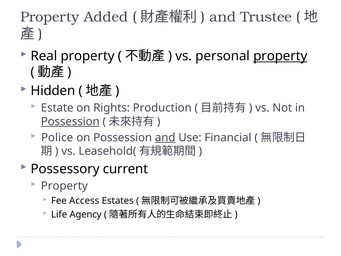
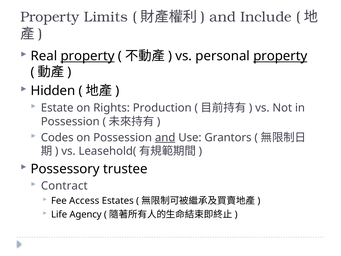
Added: Added -> Limits
Trustee: Trustee -> Include
property at (88, 56) underline: none -> present
Possession at (70, 121) underline: present -> none
Police: Police -> Codes
Financial: Financial -> Grantors
current: current -> trustee
Property at (64, 186): Property -> Contract
